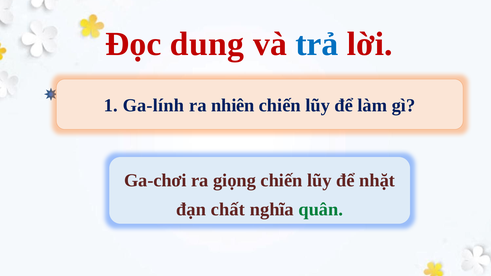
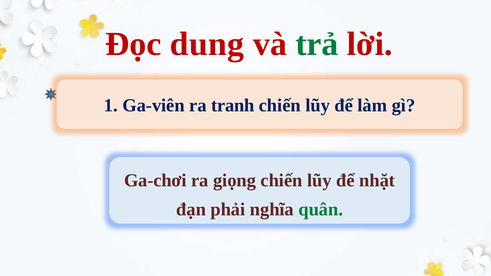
trả colour: blue -> green
Ga-lính: Ga-lính -> Ga-viên
nhiên: nhiên -> tranh
chất: chất -> phải
